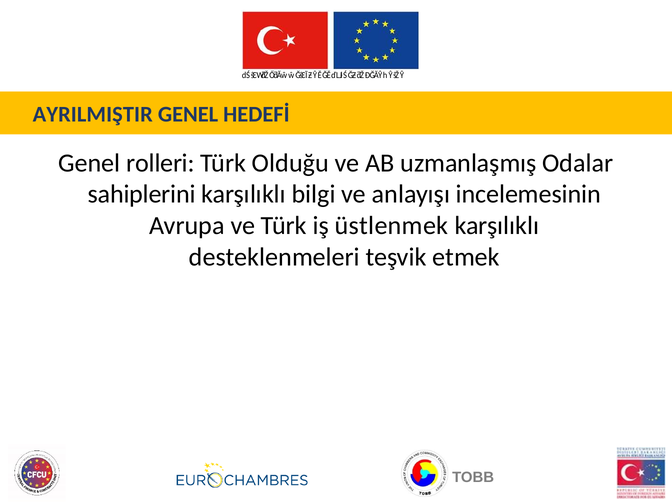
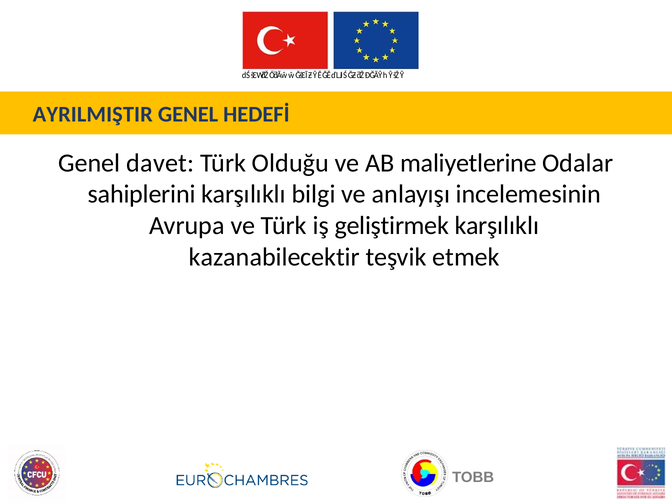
rolleri: rolleri -> davet
uzmanlaşmış: uzmanlaşmış -> maliyetlerine
üstlenmek: üstlenmek -> geliştirmek
desteklenmeleri: desteklenmeleri -> kazanabilecektir
